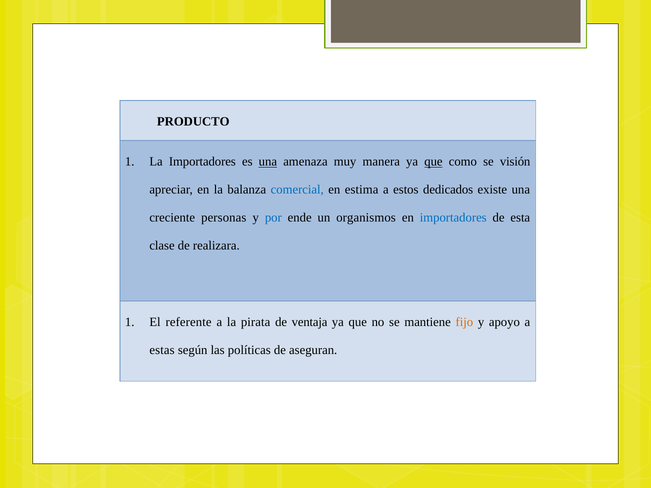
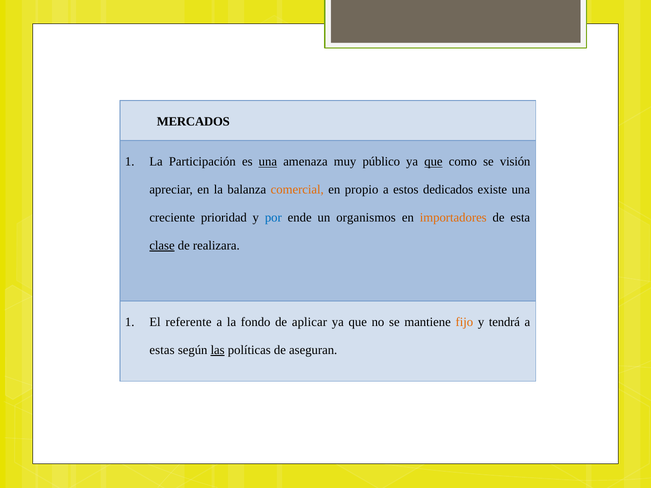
PRODUCTO: PRODUCTO -> MERCADOS
La Importadores: Importadores -> Participación
manera: manera -> público
comercial colour: blue -> orange
estima: estima -> propio
personas: personas -> prioridad
importadores at (453, 218) colour: blue -> orange
clase underline: none -> present
pirata: pirata -> fondo
ventaja: ventaja -> aplicar
apoyo: apoyo -> tendrá
las underline: none -> present
